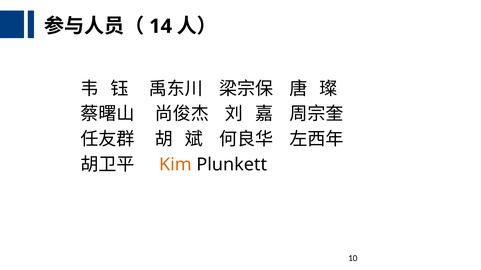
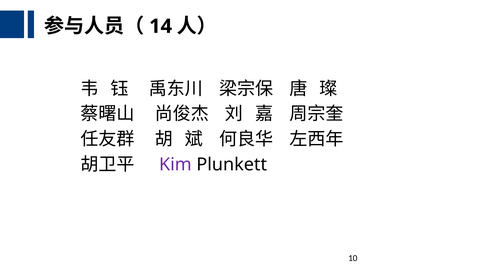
Kim colour: orange -> purple
